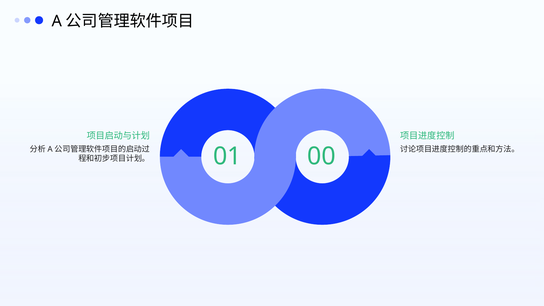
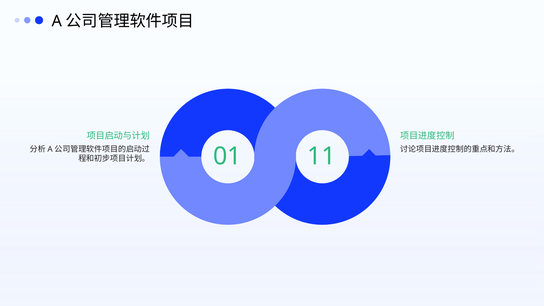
00: 00 -> 11
